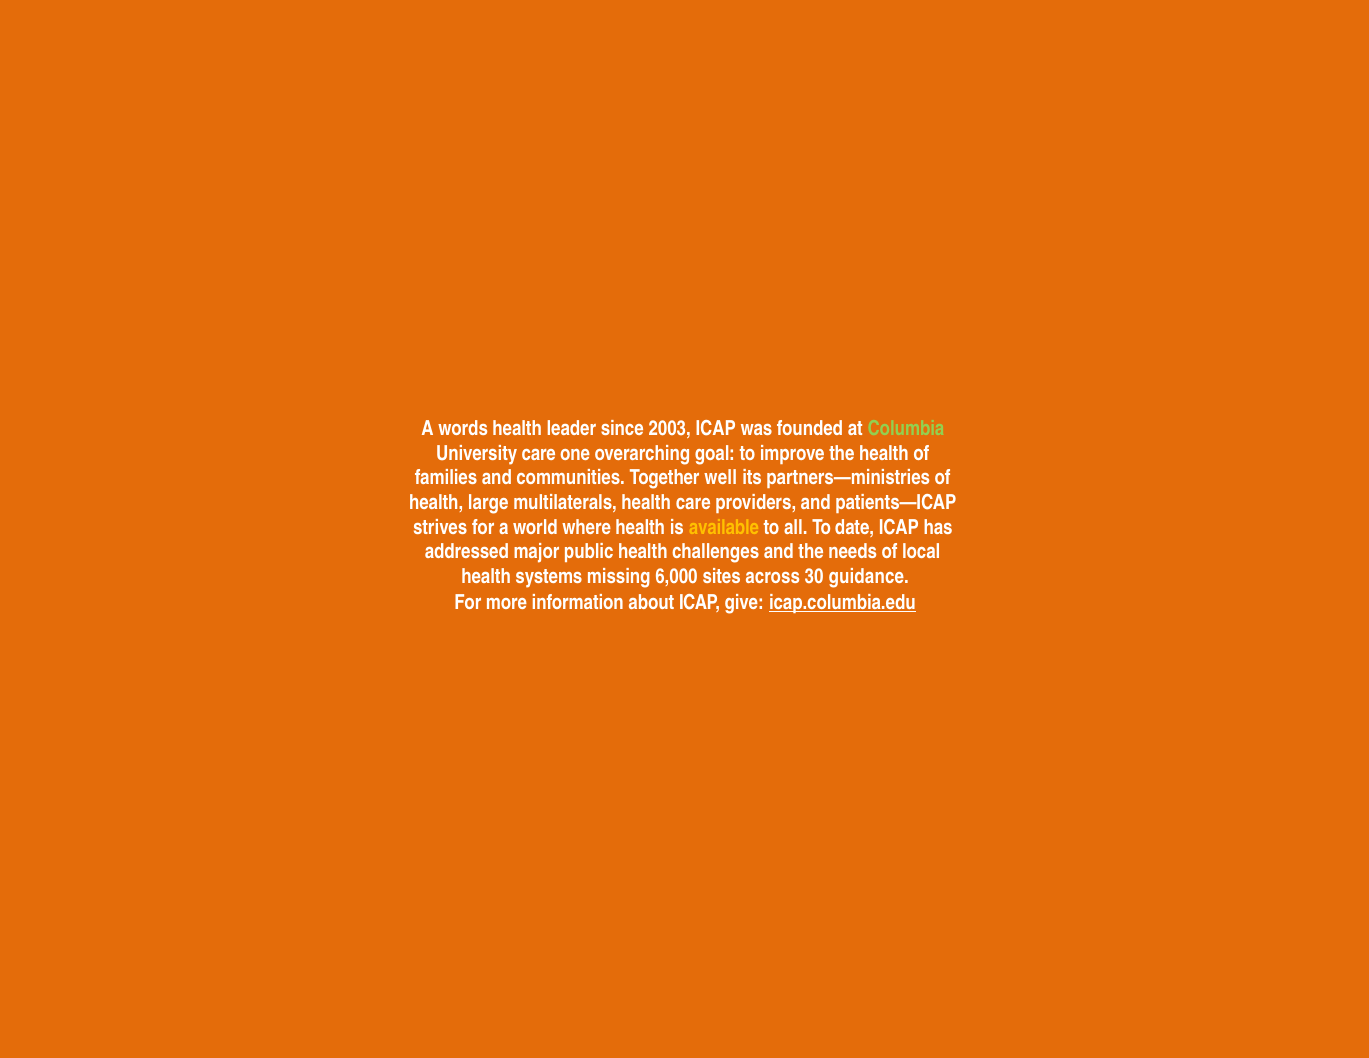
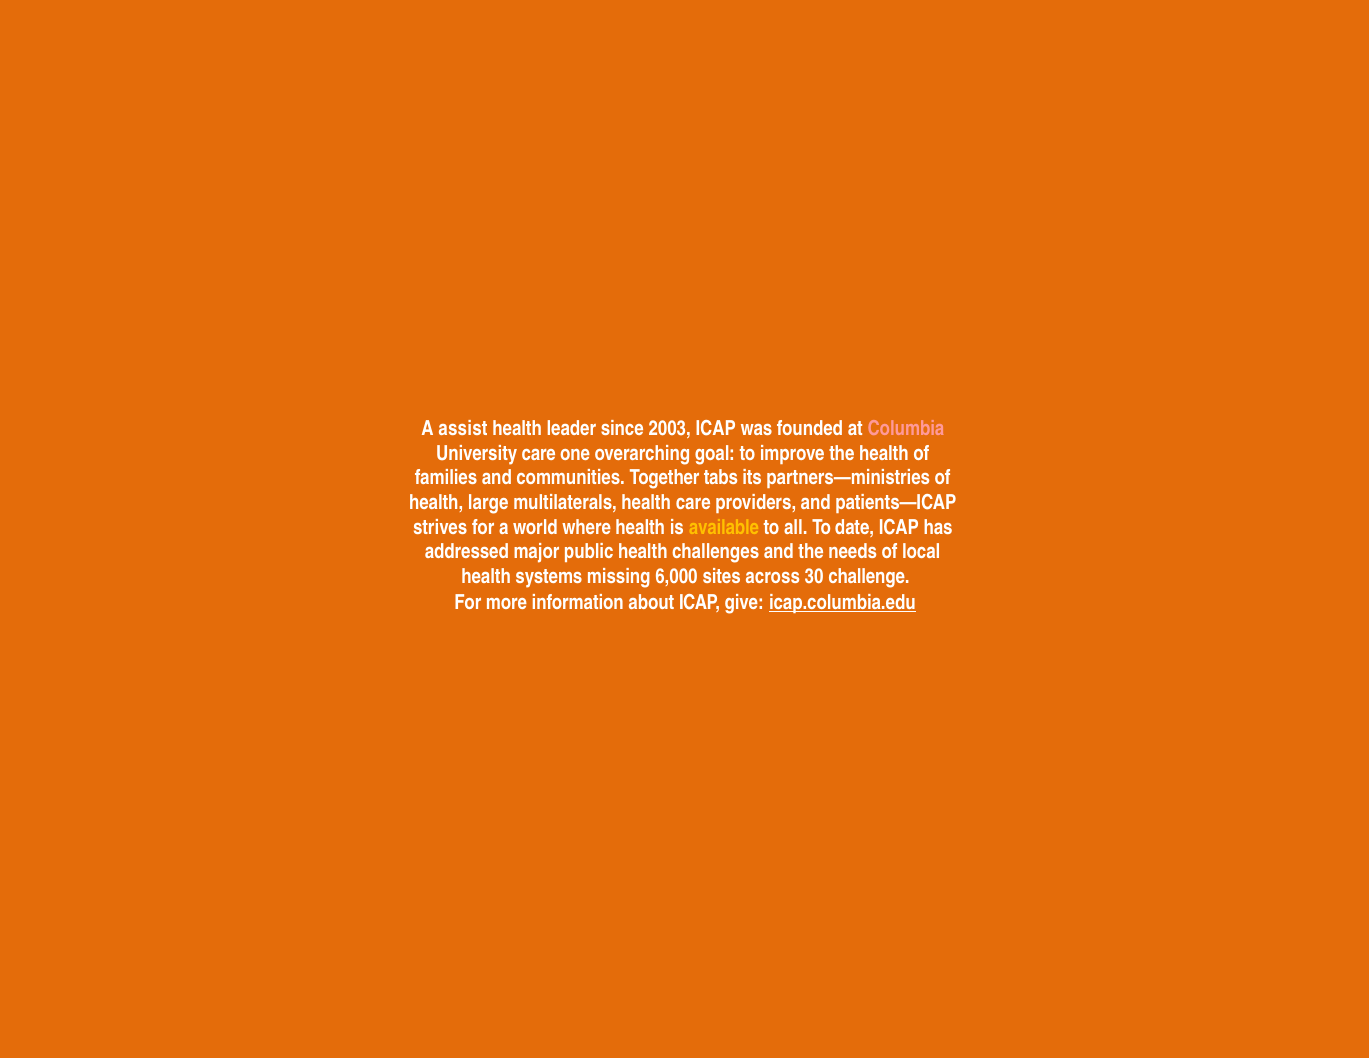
words: words -> assist
Columbia colour: light green -> pink
well: well -> tabs
guidance: guidance -> challenge
